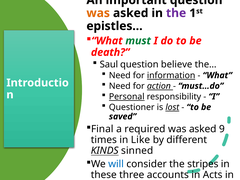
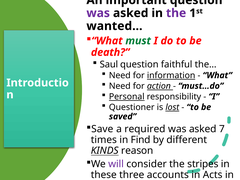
was at (98, 13) colour: orange -> purple
epistles…: epistles… -> wanted…
believe: believe -> faithful
Final: Final -> Save
9: 9 -> 7
Like: Like -> Find
sinned: sinned -> reason
will colour: blue -> purple
